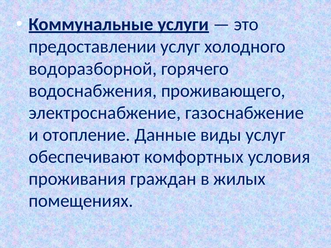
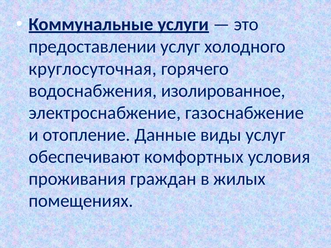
водоразборной: водоразборной -> круглосуточная
проживающего: проживающего -> изолированное
